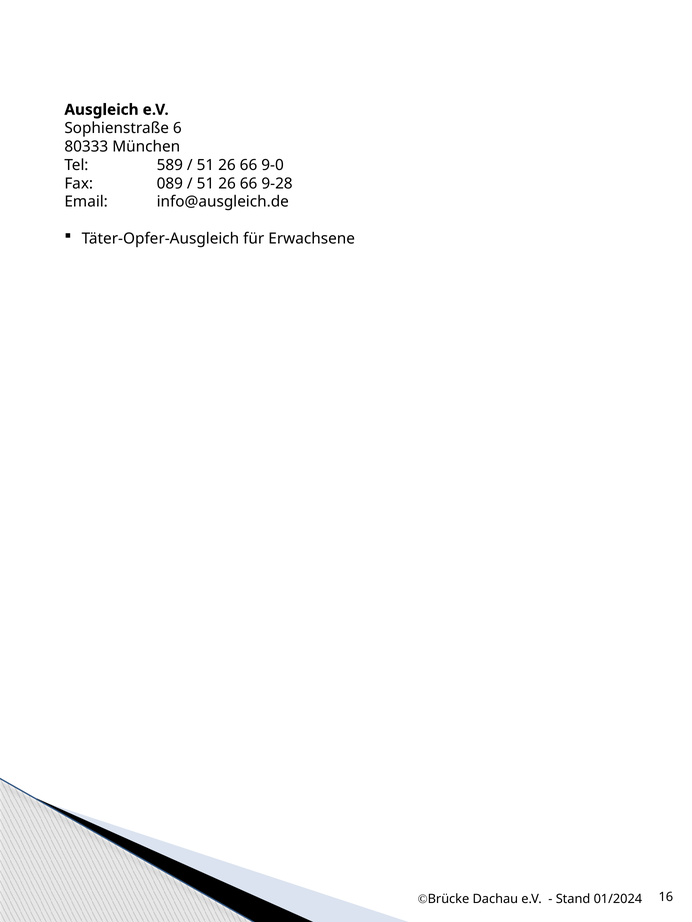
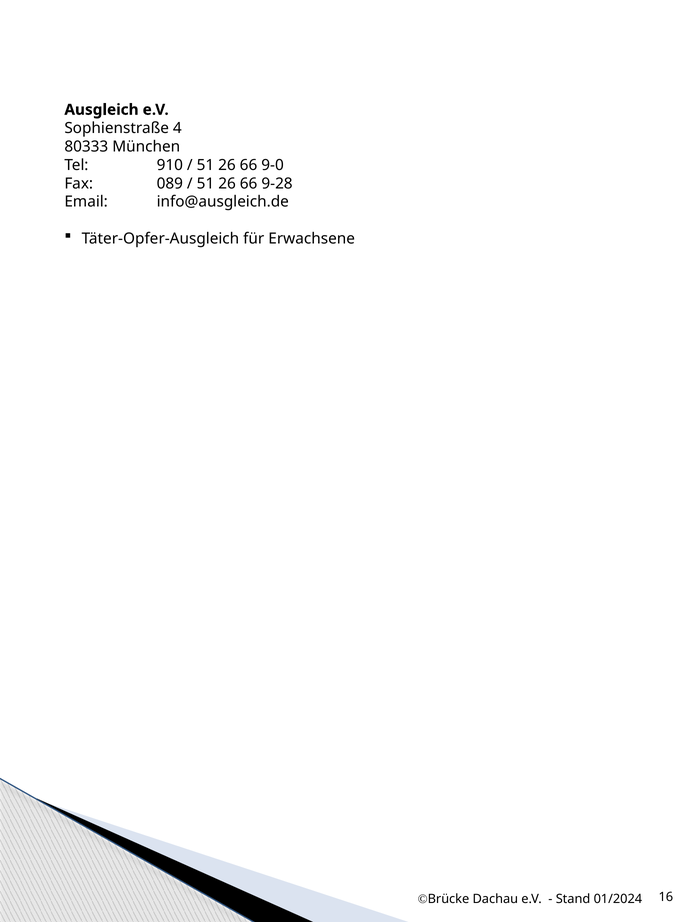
6: 6 -> 4
589: 589 -> 910
